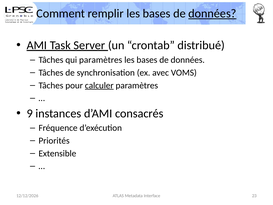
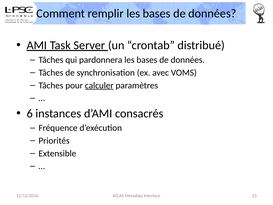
données at (212, 14) underline: present -> none
qui paramètres: paramètres -> pardonnera
9: 9 -> 6
